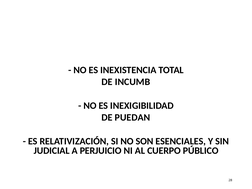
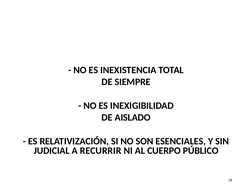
INCUMB: INCUMB -> SIEMPRE
PUEDAN: PUEDAN -> AISLADO
PERJUICIO: PERJUICIO -> RECURRIR
